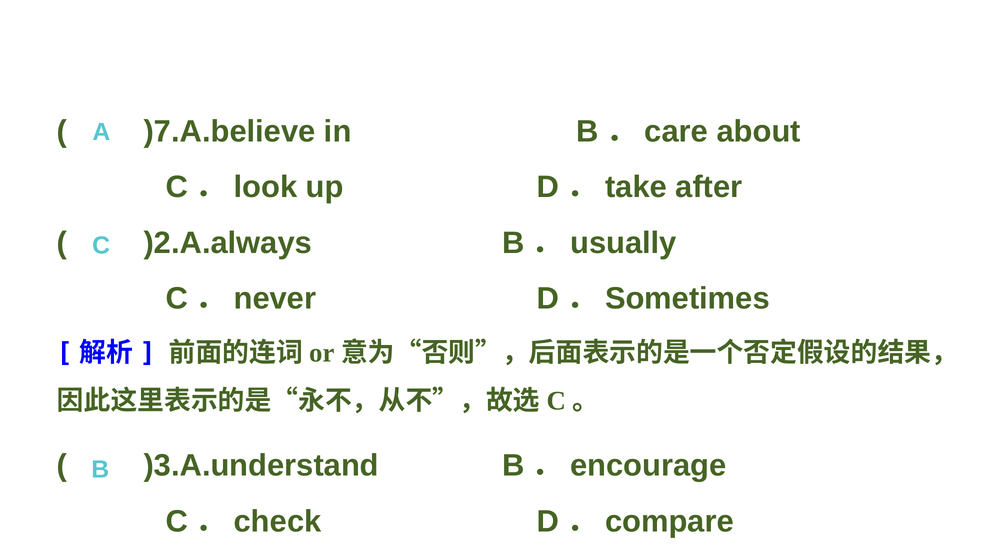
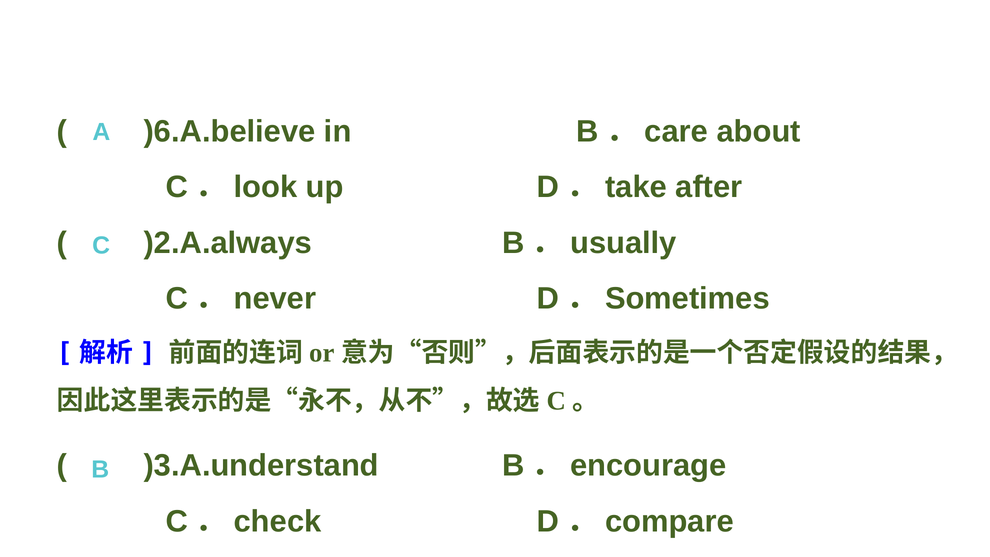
)7.A.believe: )7.A.believe -> )6.A.believe
